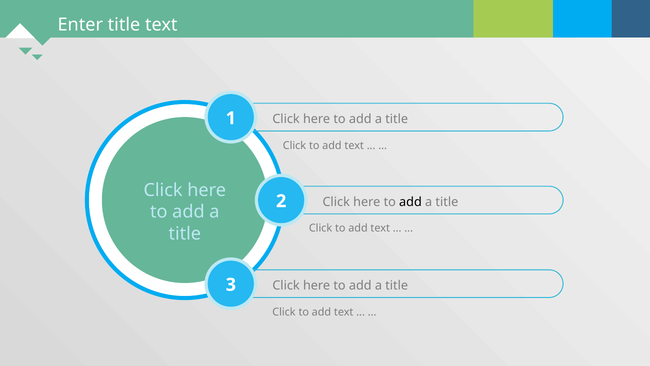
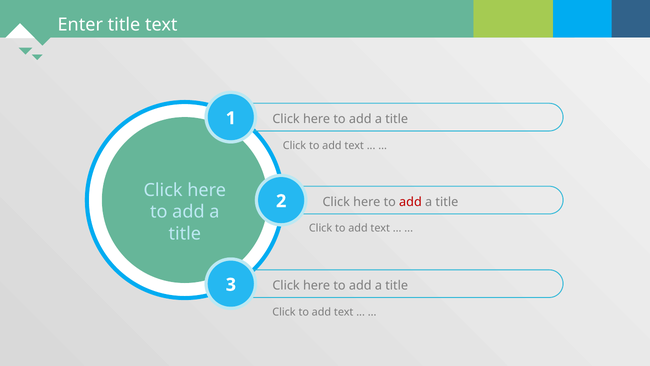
add at (410, 202) colour: black -> red
